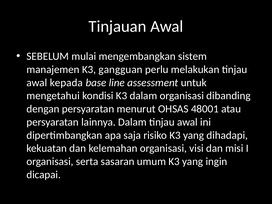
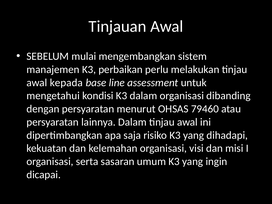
gangguan: gangguan -> perbaikan
48001: 48001 -> 79460
